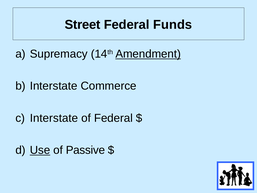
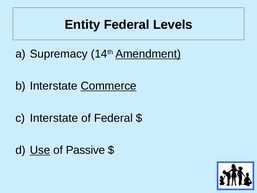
Street: Street -> Entity
Funds: Funds -> Levels
Commerce underline: none -> present
